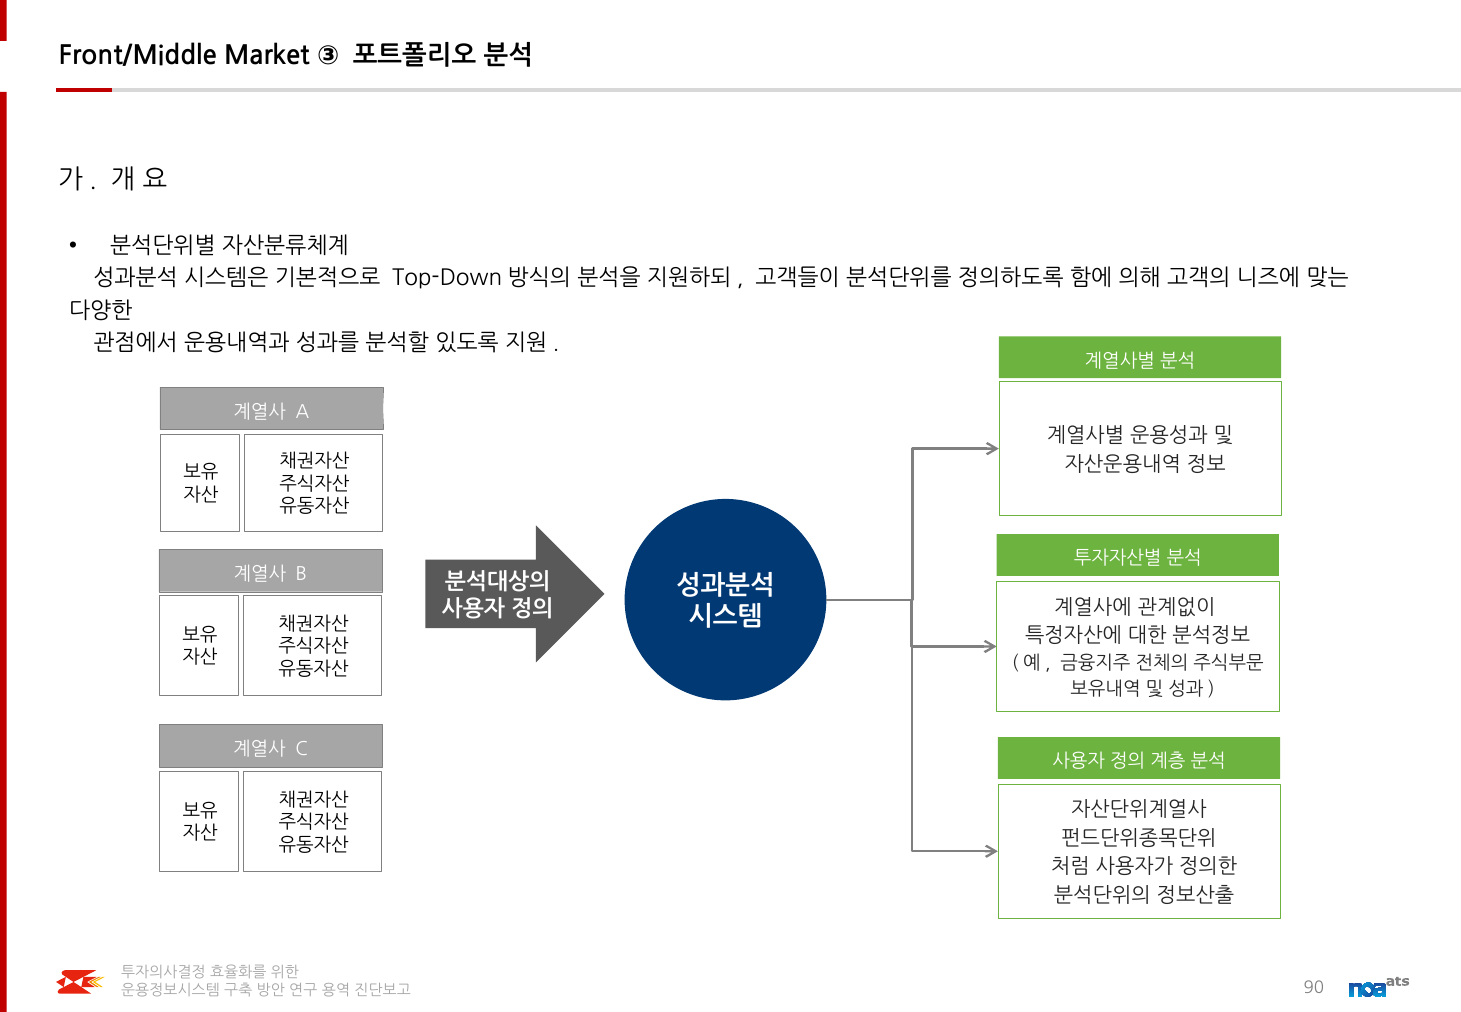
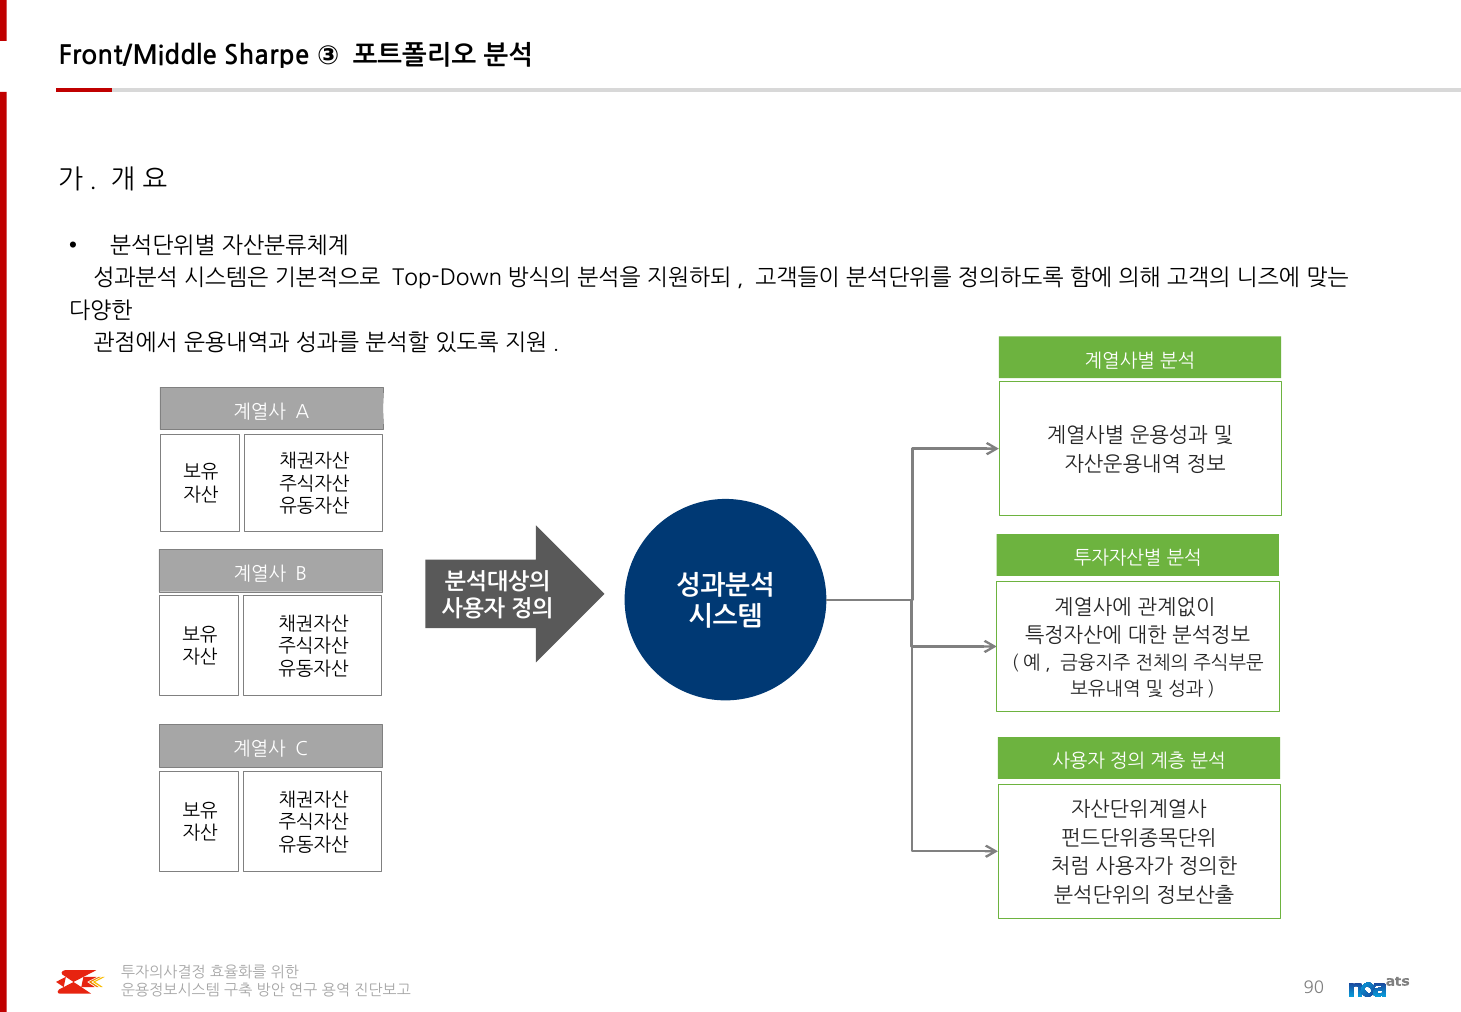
Market: Market -> Sharpe
